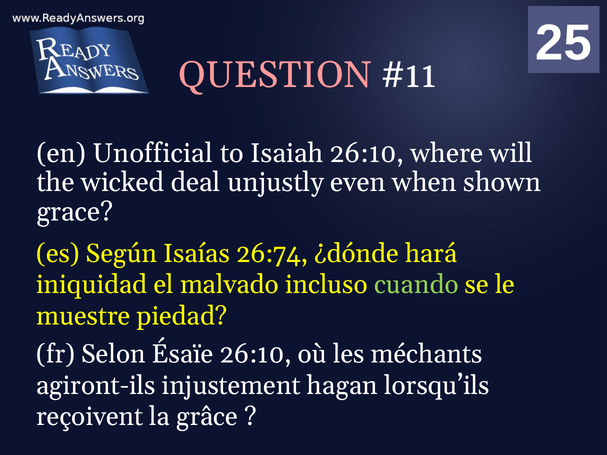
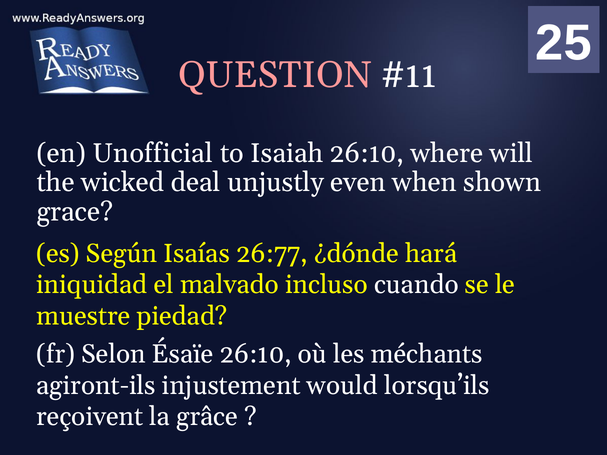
26:74: 26:74 -> 26:77
cuando colour: light green -> white
hagan: hagan -> would
